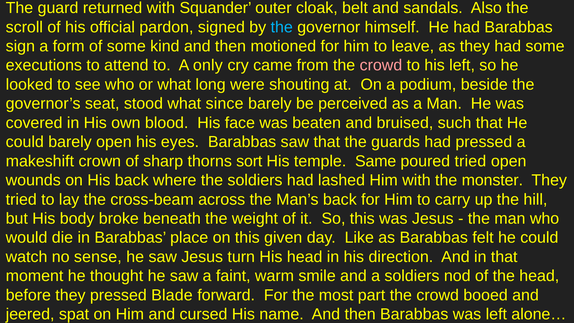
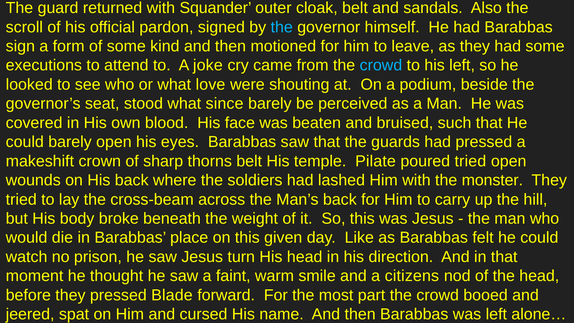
only: only -> joke
crowd at (381, 65) colour: pink -> light blue
long: long -> love
thorns sort: sort -> belt
Same: Same -> Pilate
sense: sense -> prison
a soldiers: soldiers -> citizens
